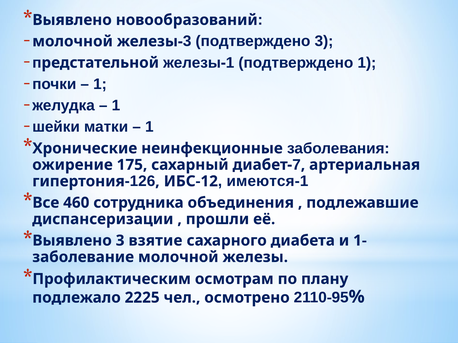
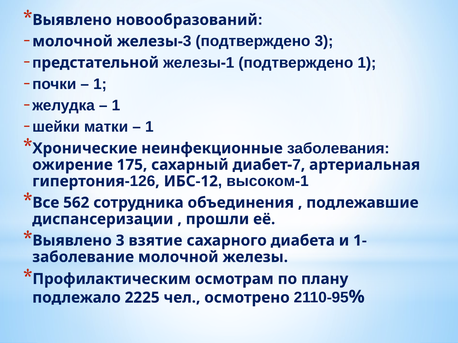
имеются-1: имеются-1 -> высоком-1
460: 460 -> 562
